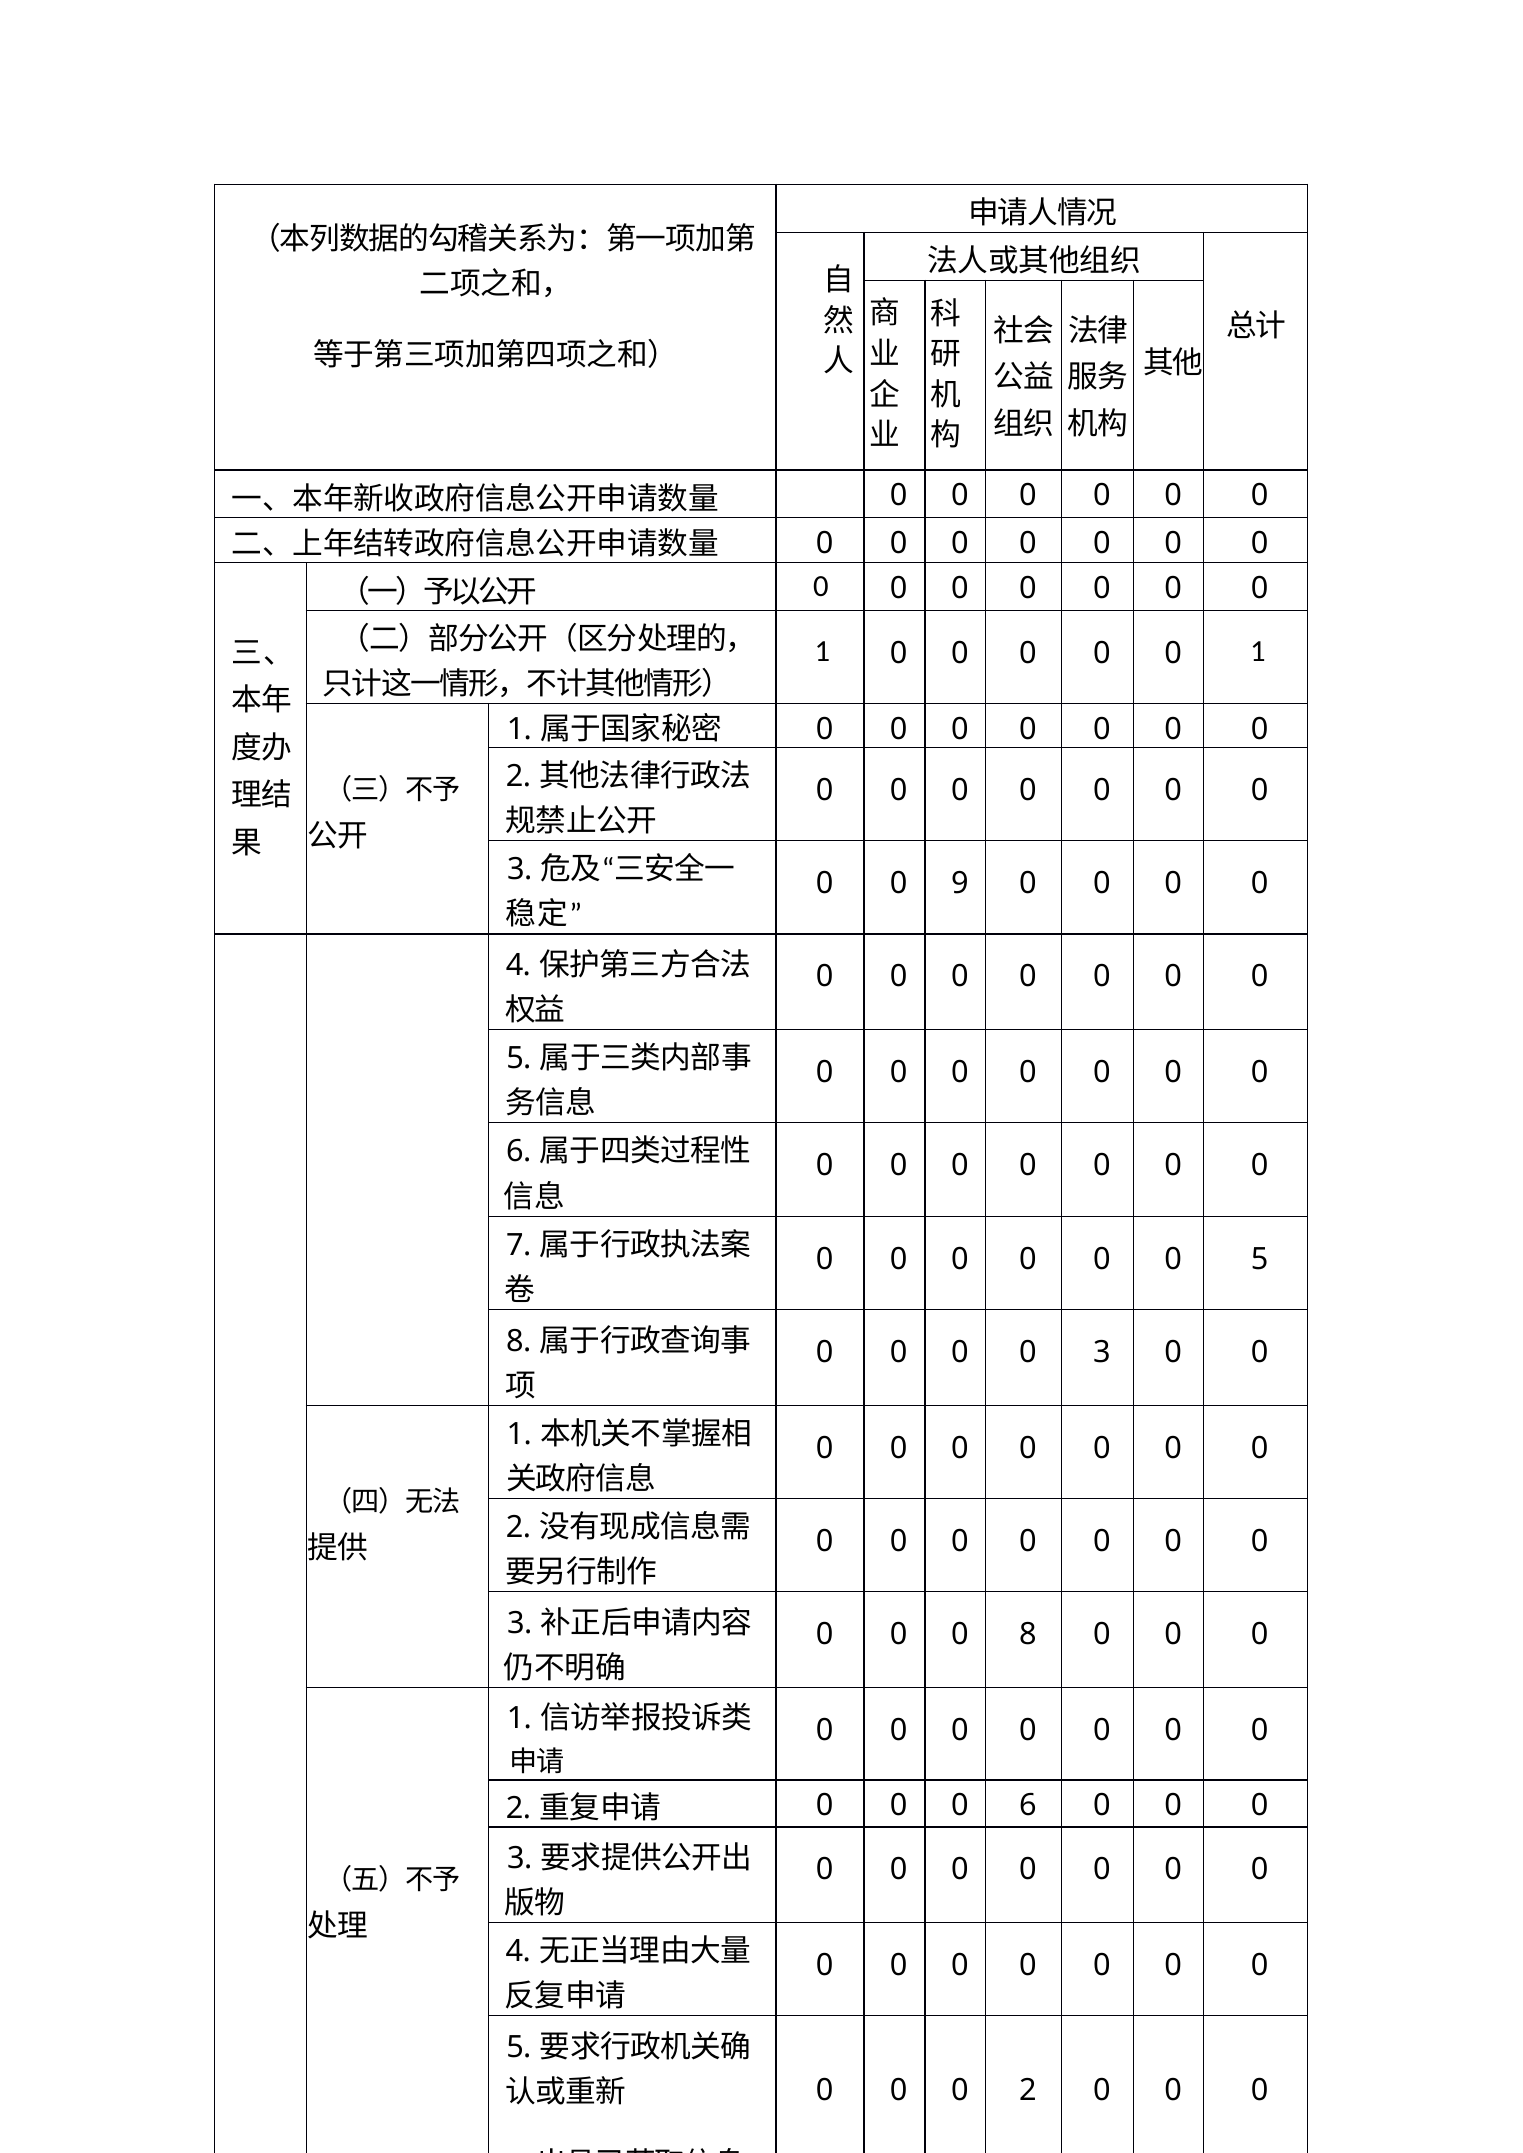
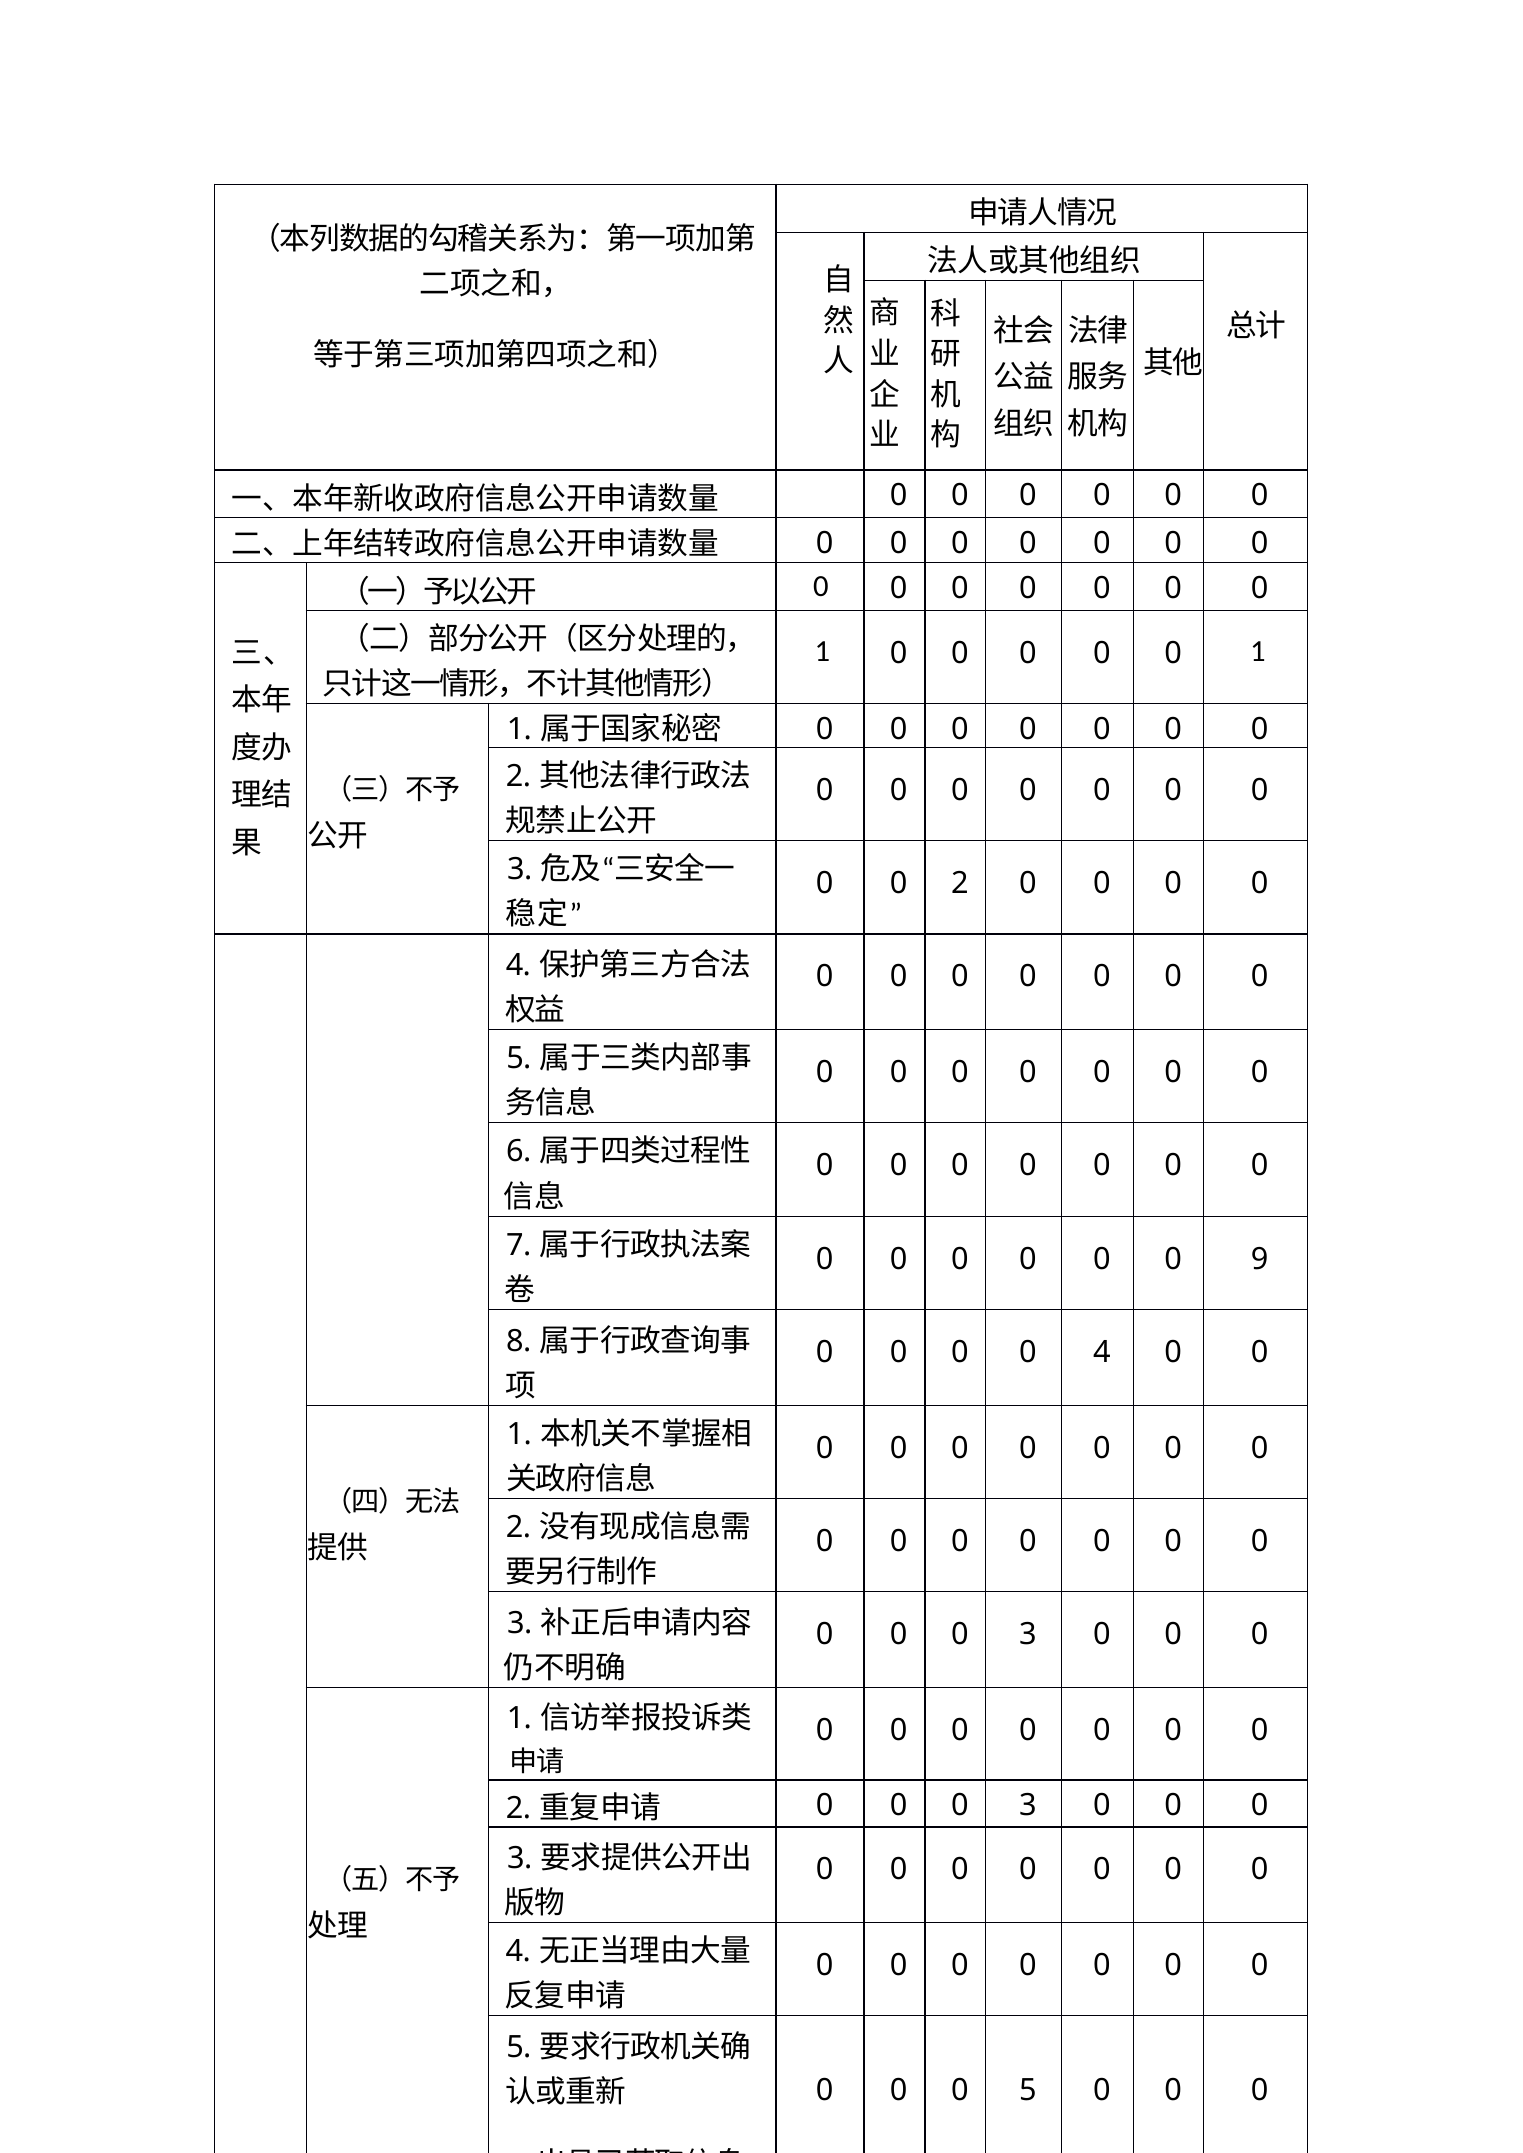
9 at (960, 884): 9 -> 2
5 at (1260, 1259): 5 -> 9
3 at (1102, 1353): 3 -> 4
8 at (1028, 1635): 8 -> 3
6 at (1028, 1806): 6 -> 3
2 at (1028, 2091): 2 -> 5
